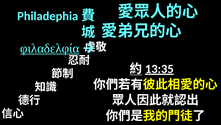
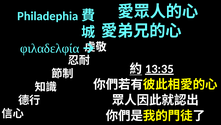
φιλαδελφία underline: present -> none
